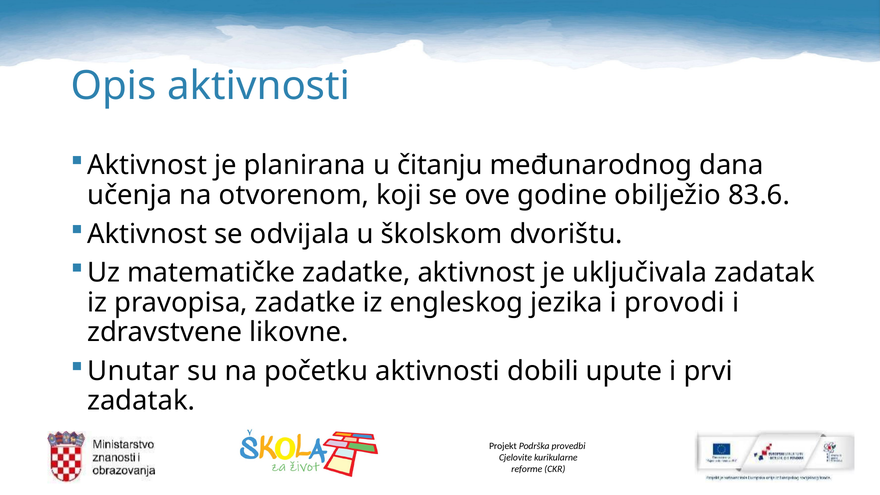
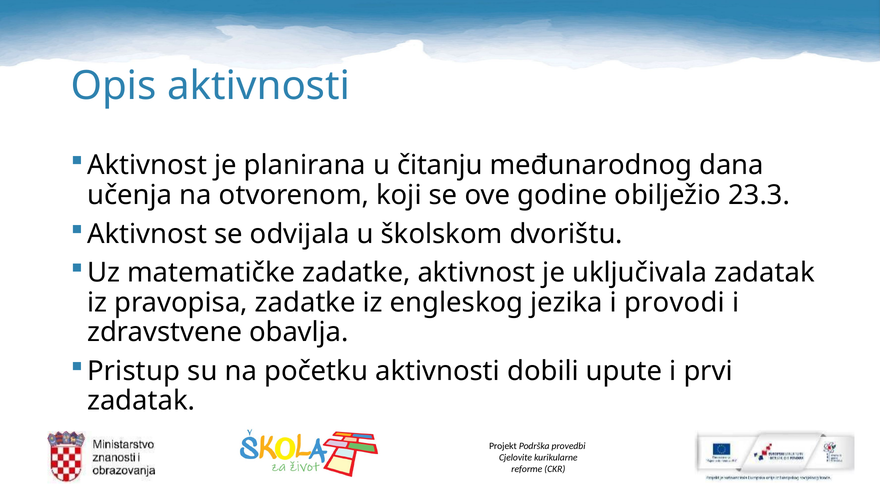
83.6: 83.6 -> 23.3
likovne: likovne -> obavlja
Unutar: Unutar -> Pristup
